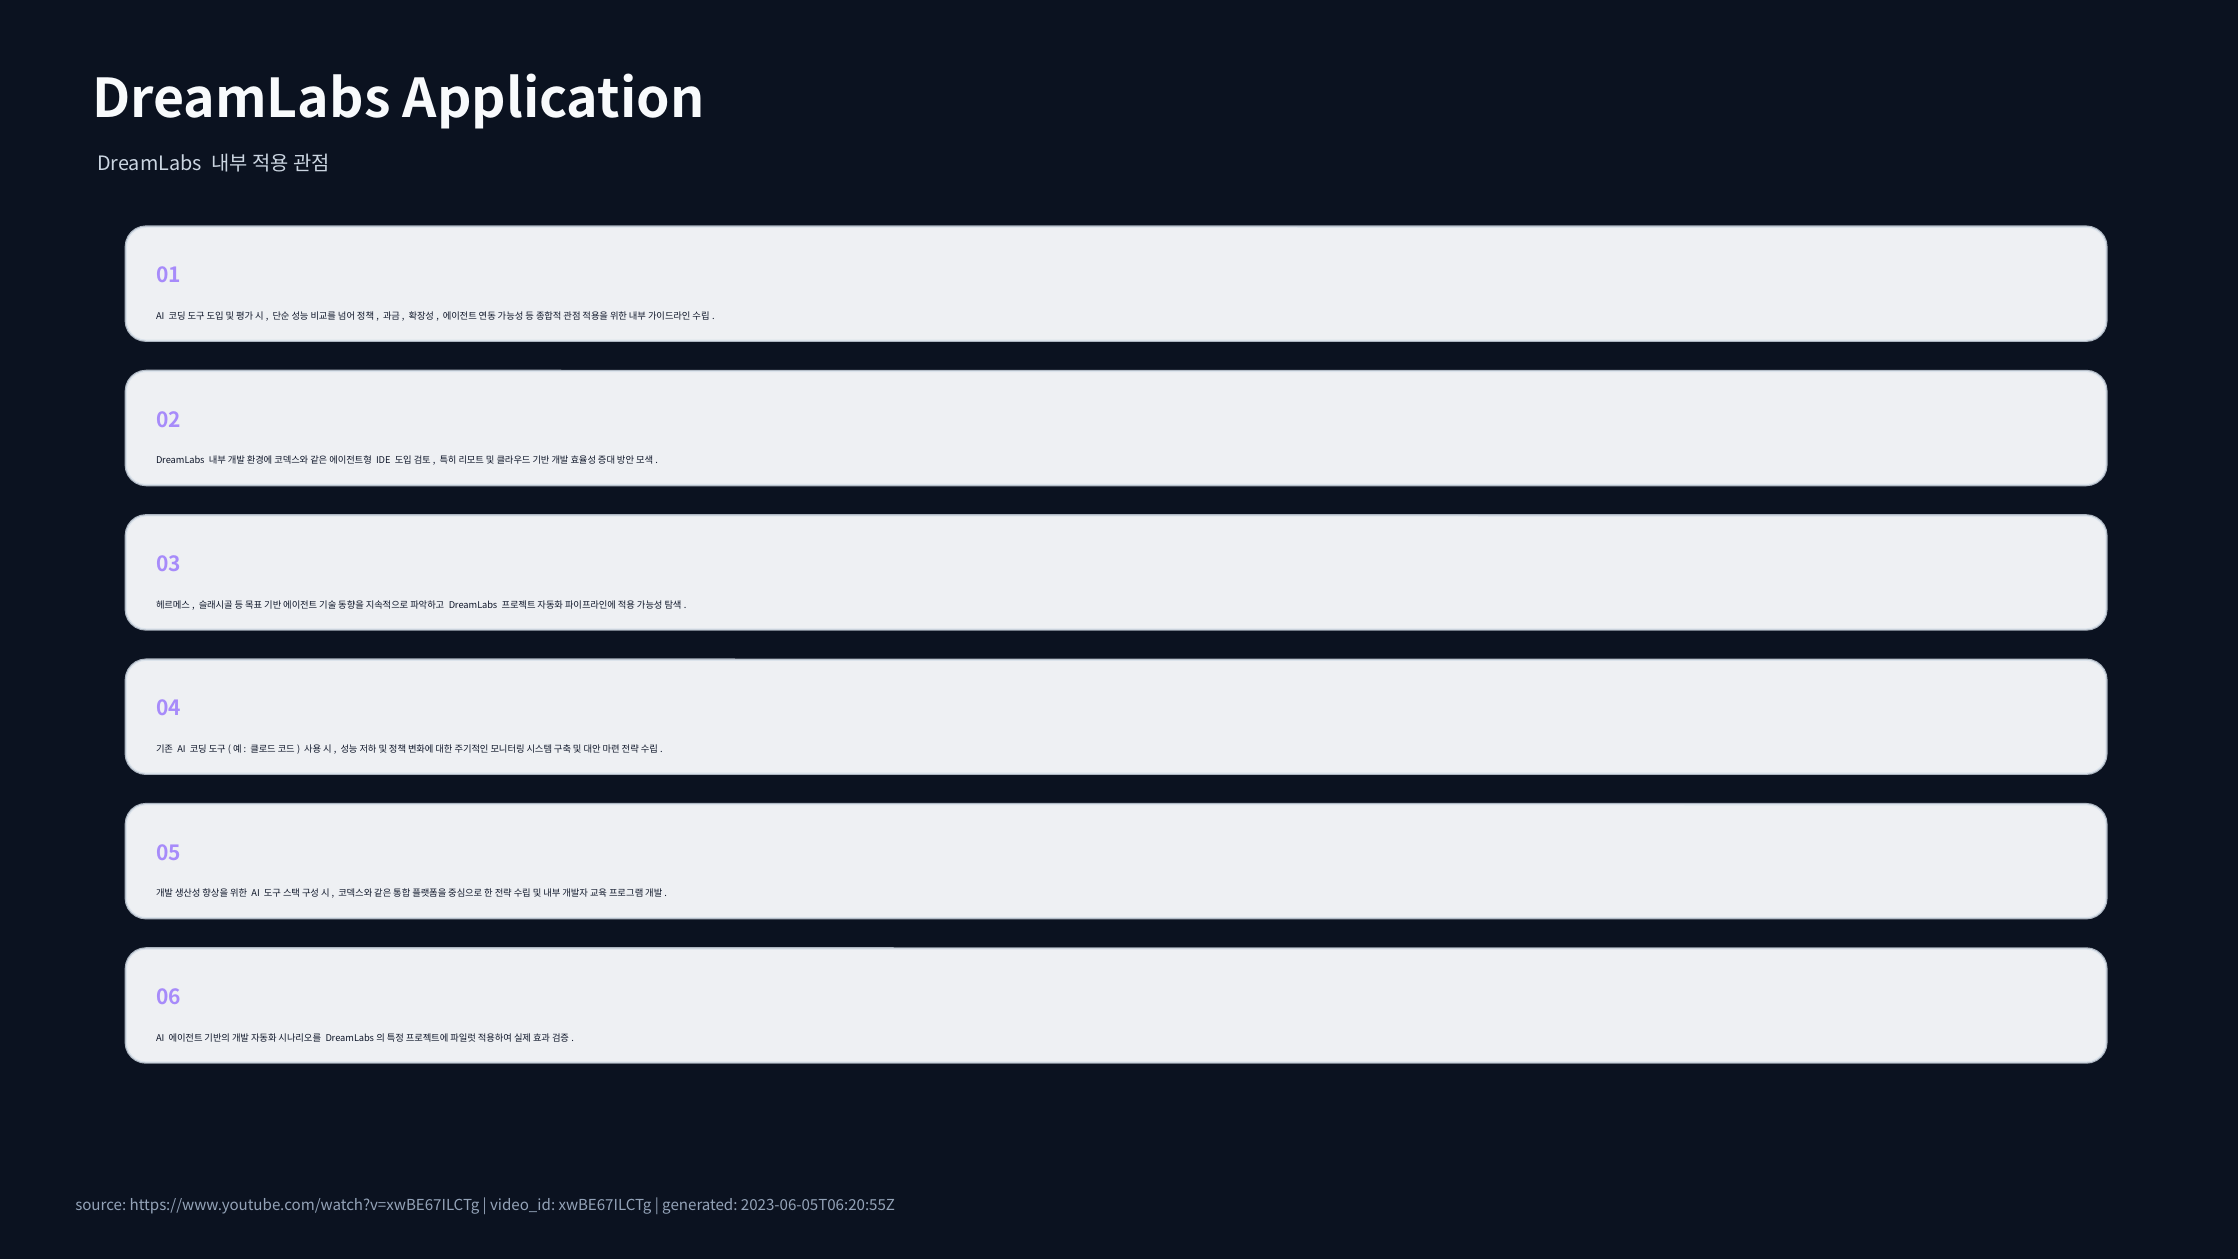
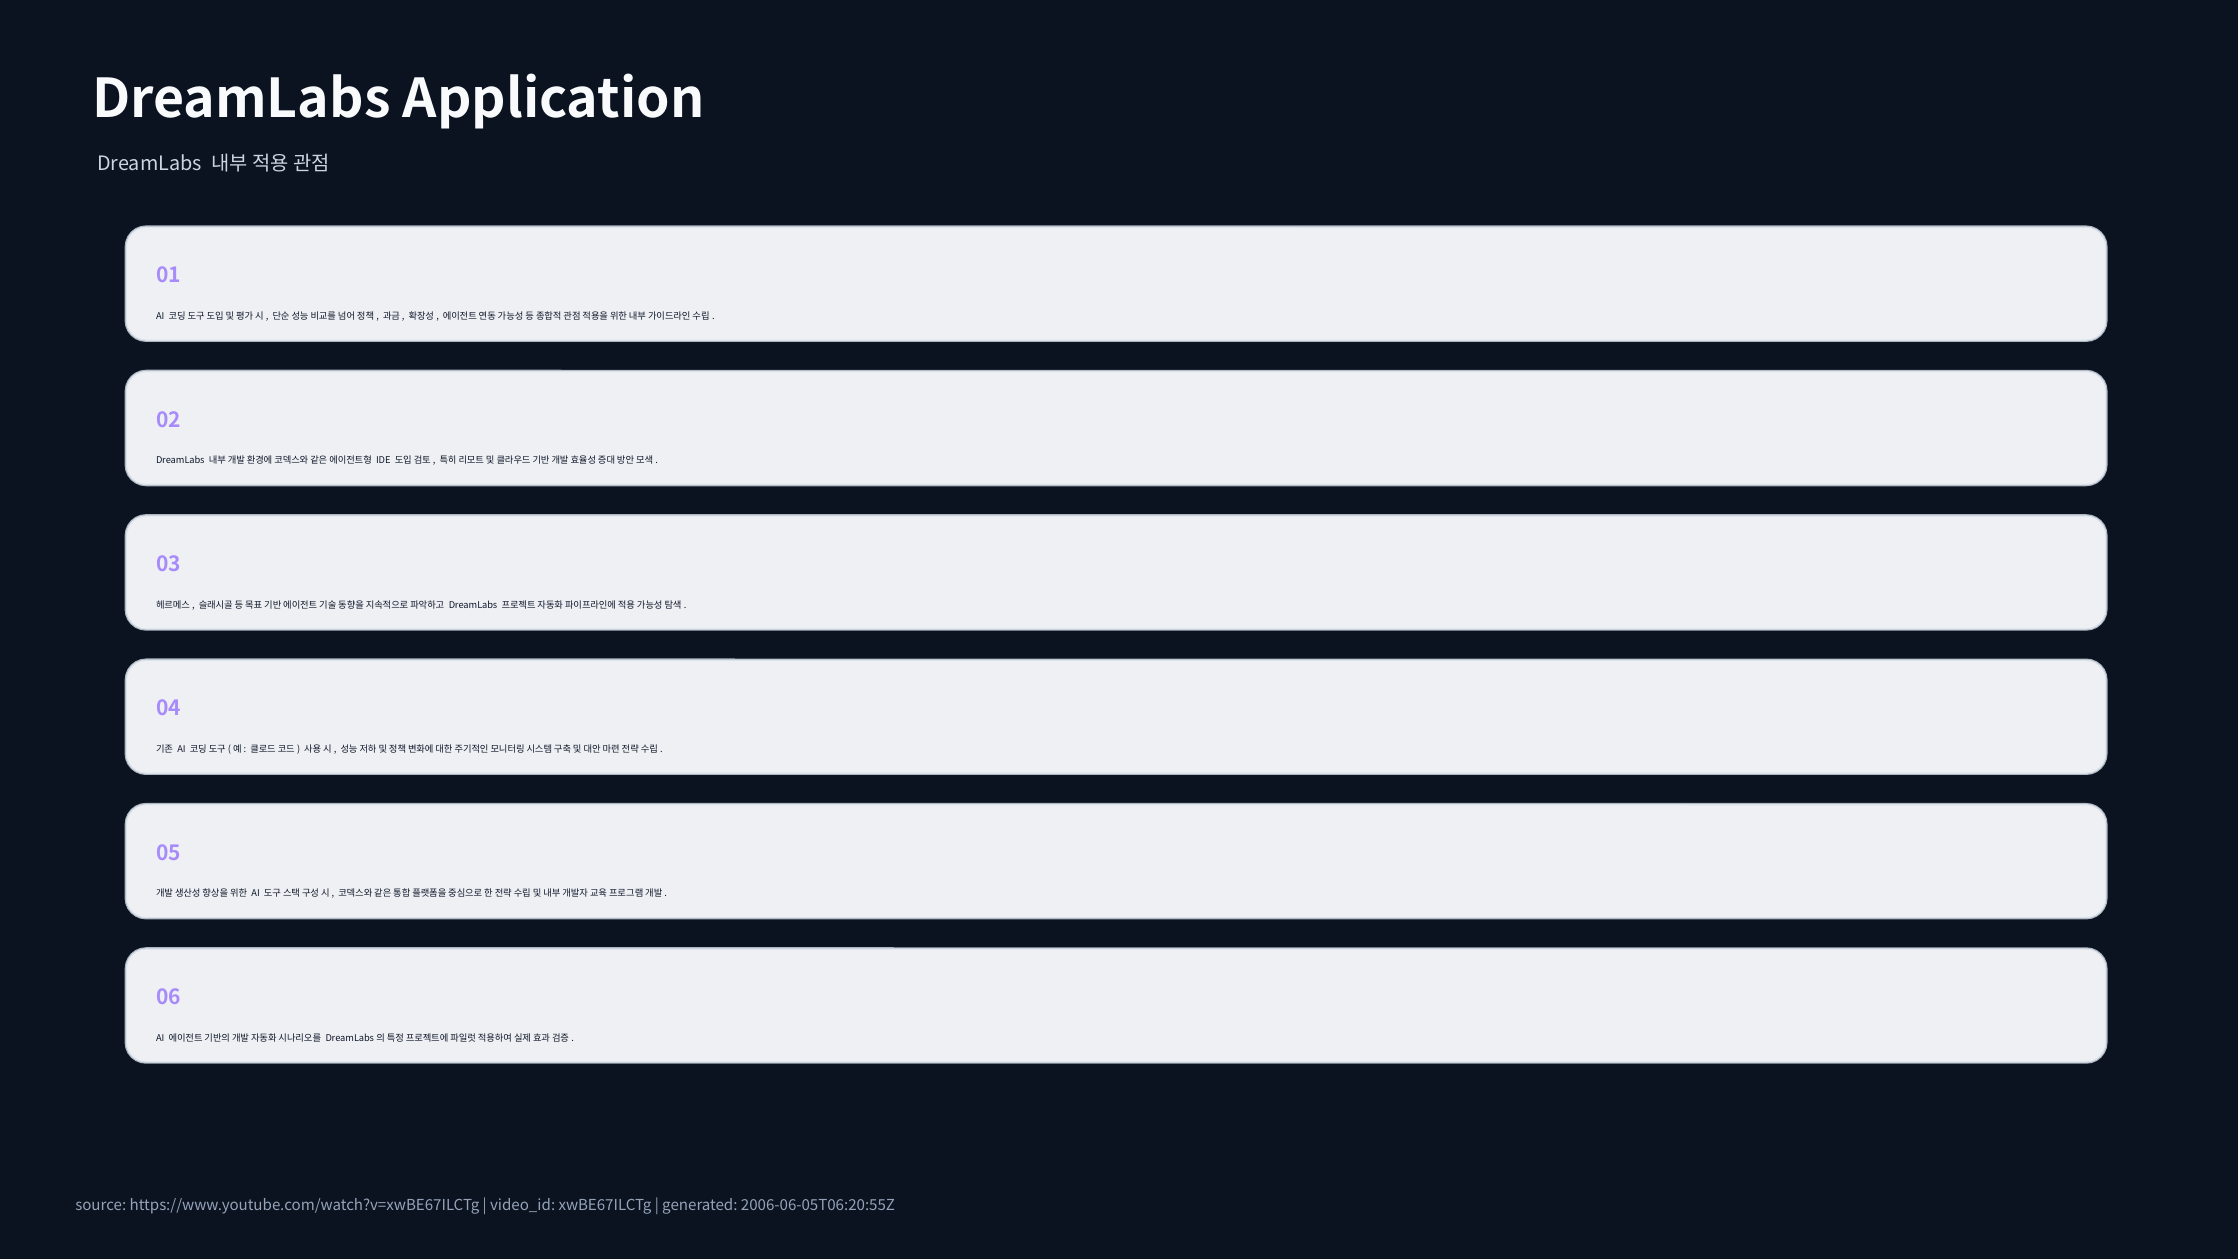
2023-06-05T06:20:55Z: 2023-06-05T06:20:55Z -> 2006-06-05T06:20:55Z
